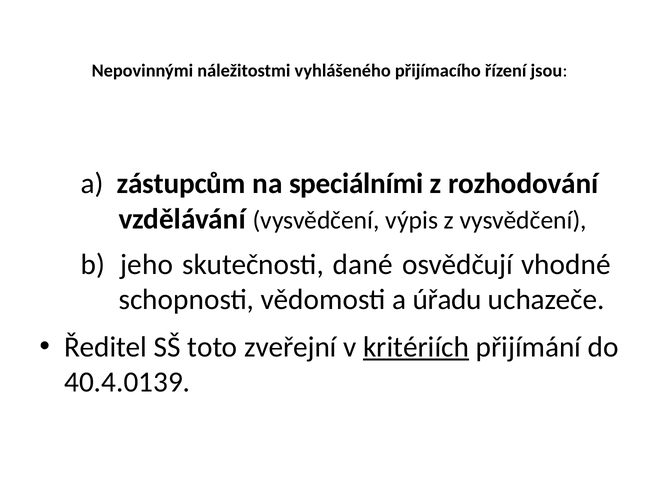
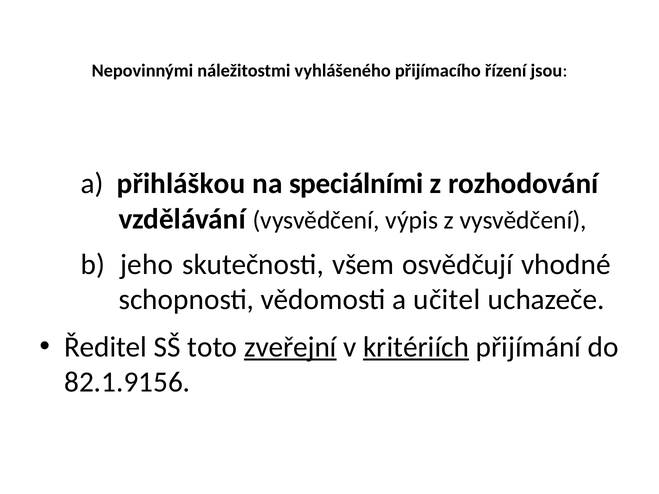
zástupcům: zástupcům -> přihláškou
dané: dané -> všem
úřadu: úřadu -> učitel
zveřejní underline: none -> present
40.4.0139: 40.4.0139 -> 82.1.9156
